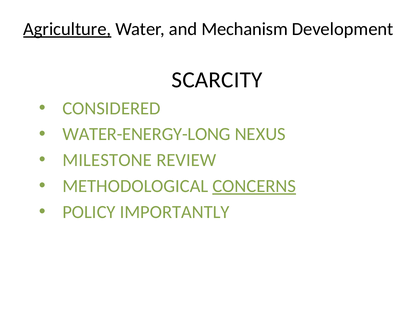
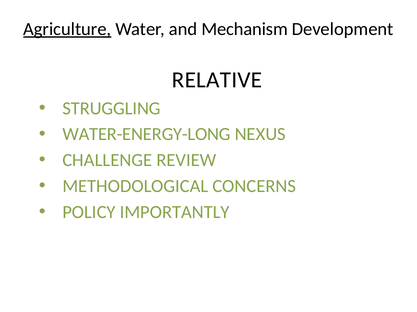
SCARCITY: SCARCITY -> RELATIVE
CONSIDERED: CONSIDERED -> STRUGGLING
MILESTONE: MILESTONE -> CHALLENGE
CONCERNS underline: present -> none
